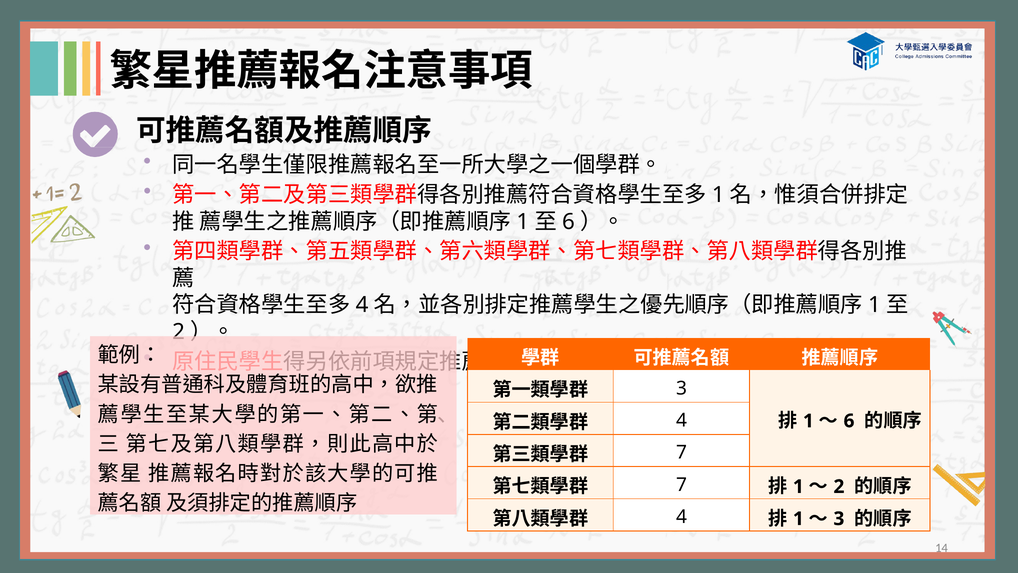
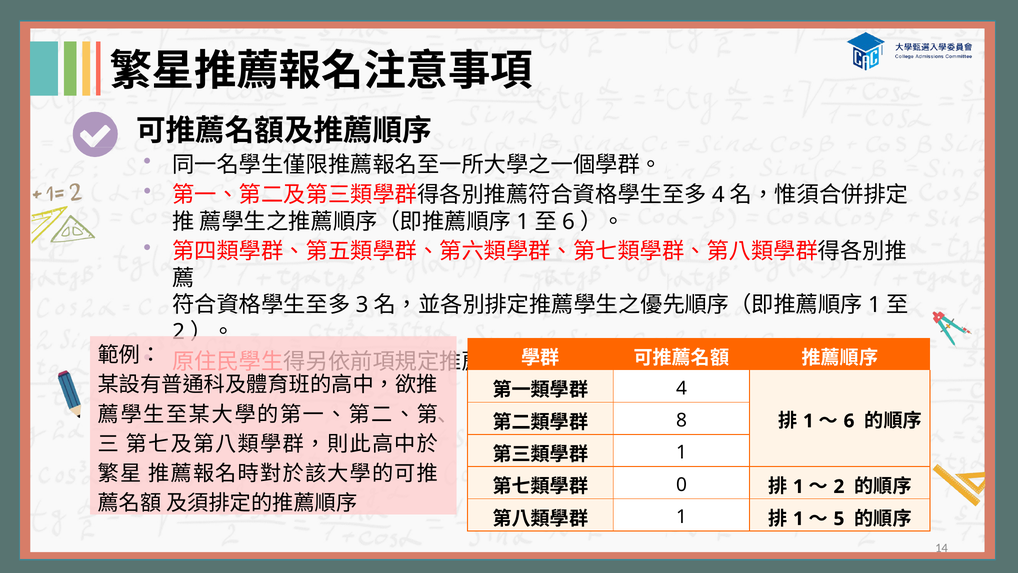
1 at (718, 195): 1 -> 4
4 at (362, 305): 4 -> 3
3 at (682, 388): 3 -> 4
4 at (682, 420): 4 -> 8
7 at (682, 452): 7 -> 1
7 at (682, 485): 7 -> 0
4 at (682, 517): 4 -> 1
3 at (839, 518): 3 -> 5
